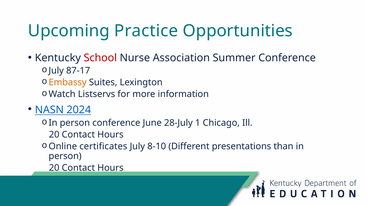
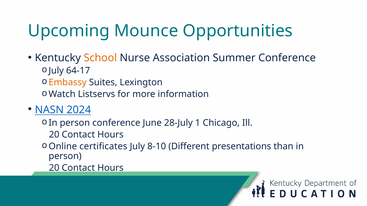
Practice: Practice -> Mounce
School colour: red -> orange
87-17: 87-17 -> 64-17
